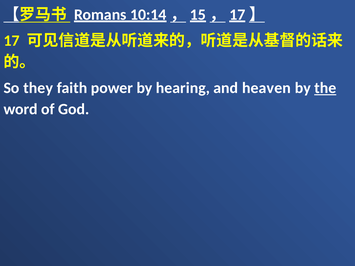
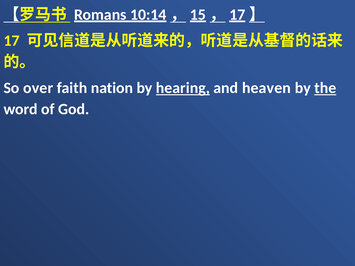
they: they -> over
power: power -> nation
hearing underline: none -> present
